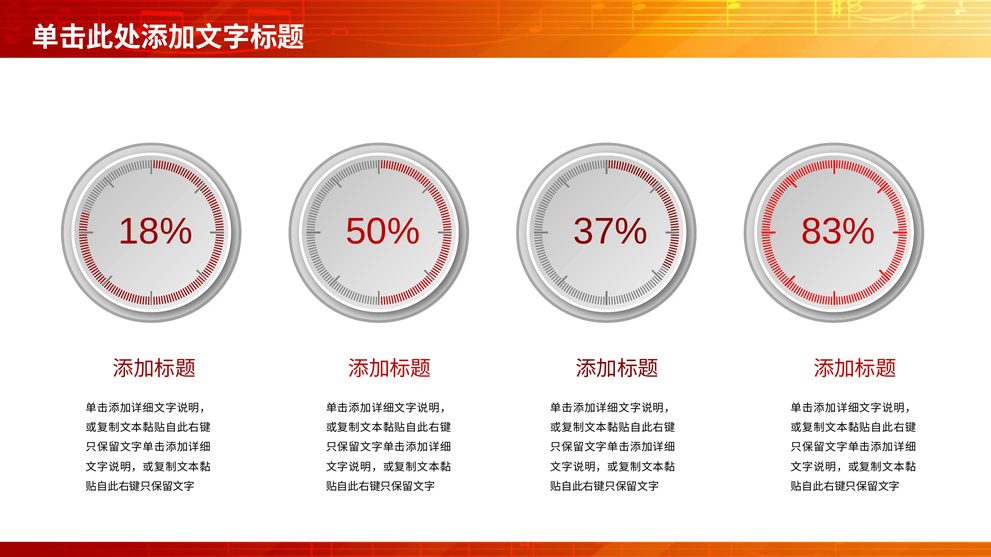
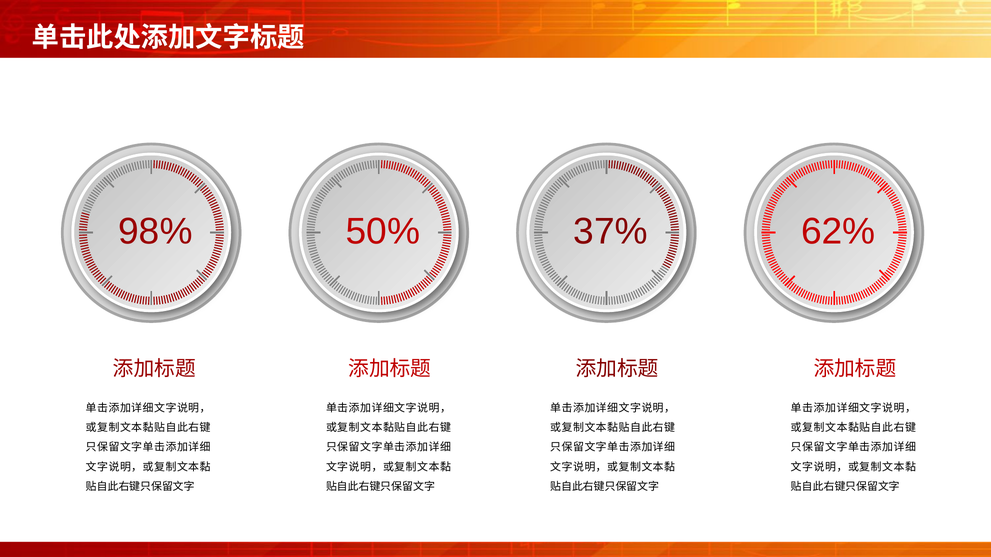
18%: 18% -> 98%
83%: 83% -> 62%
